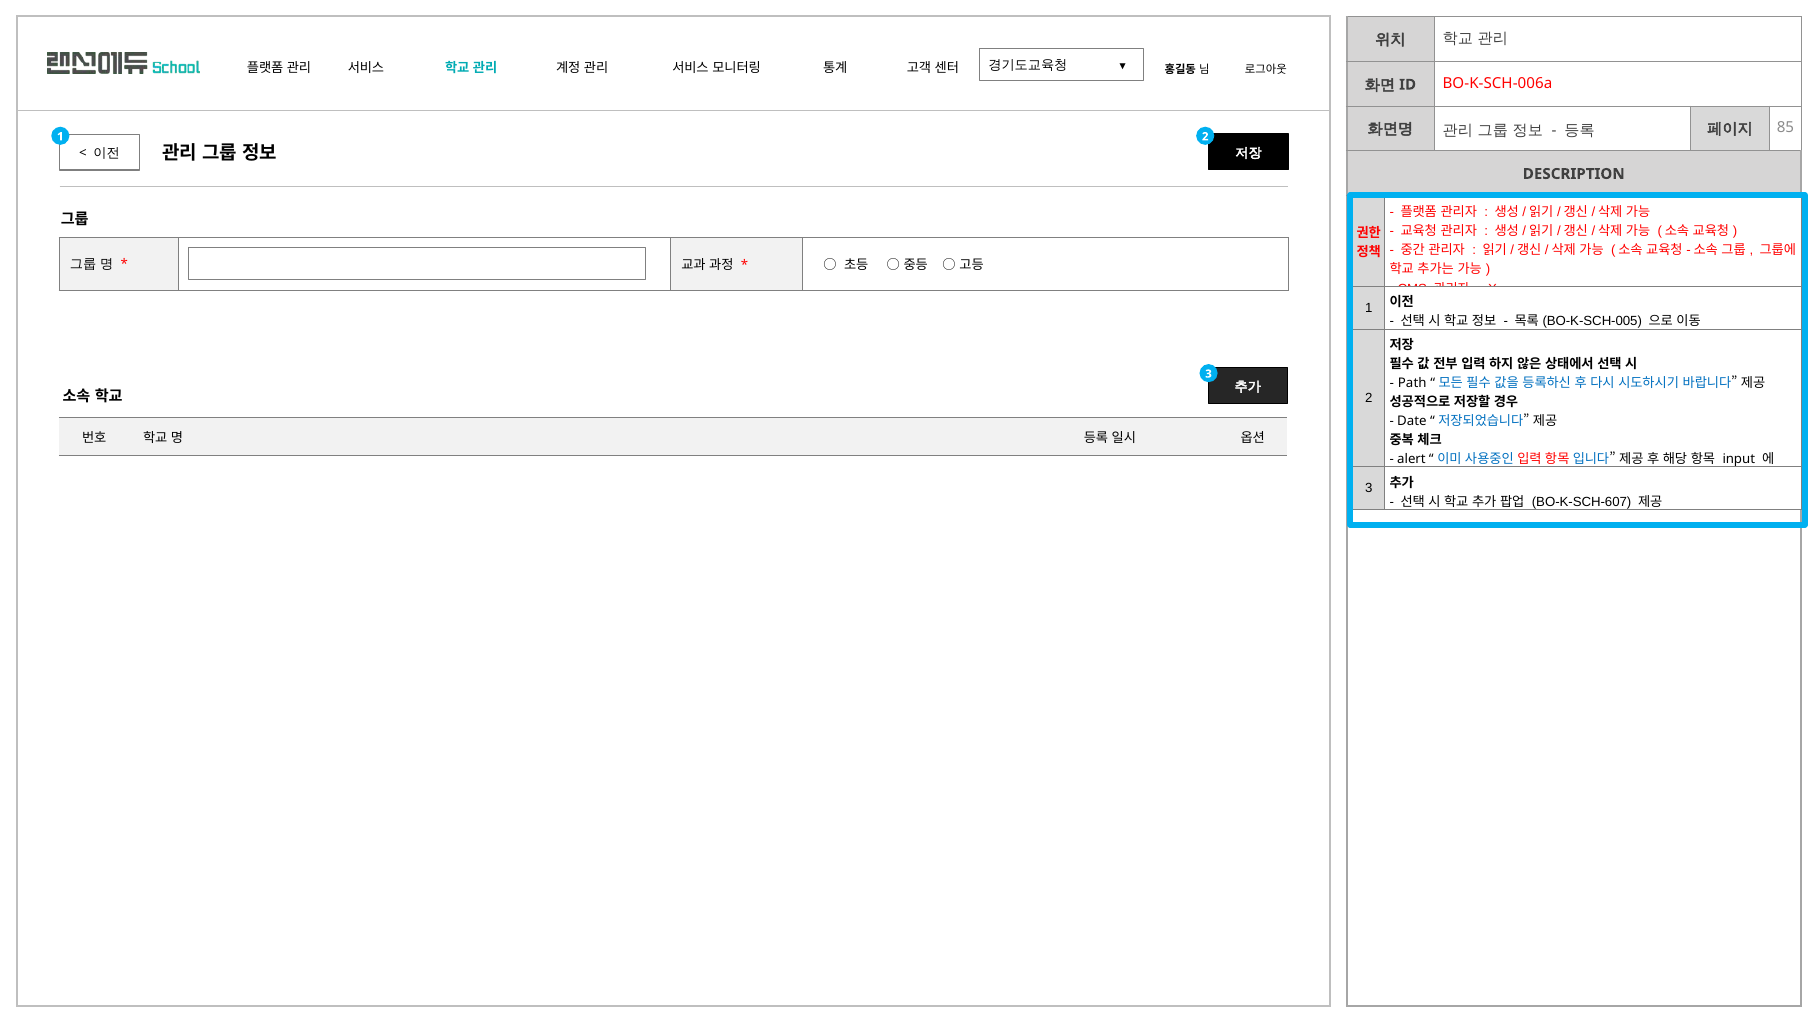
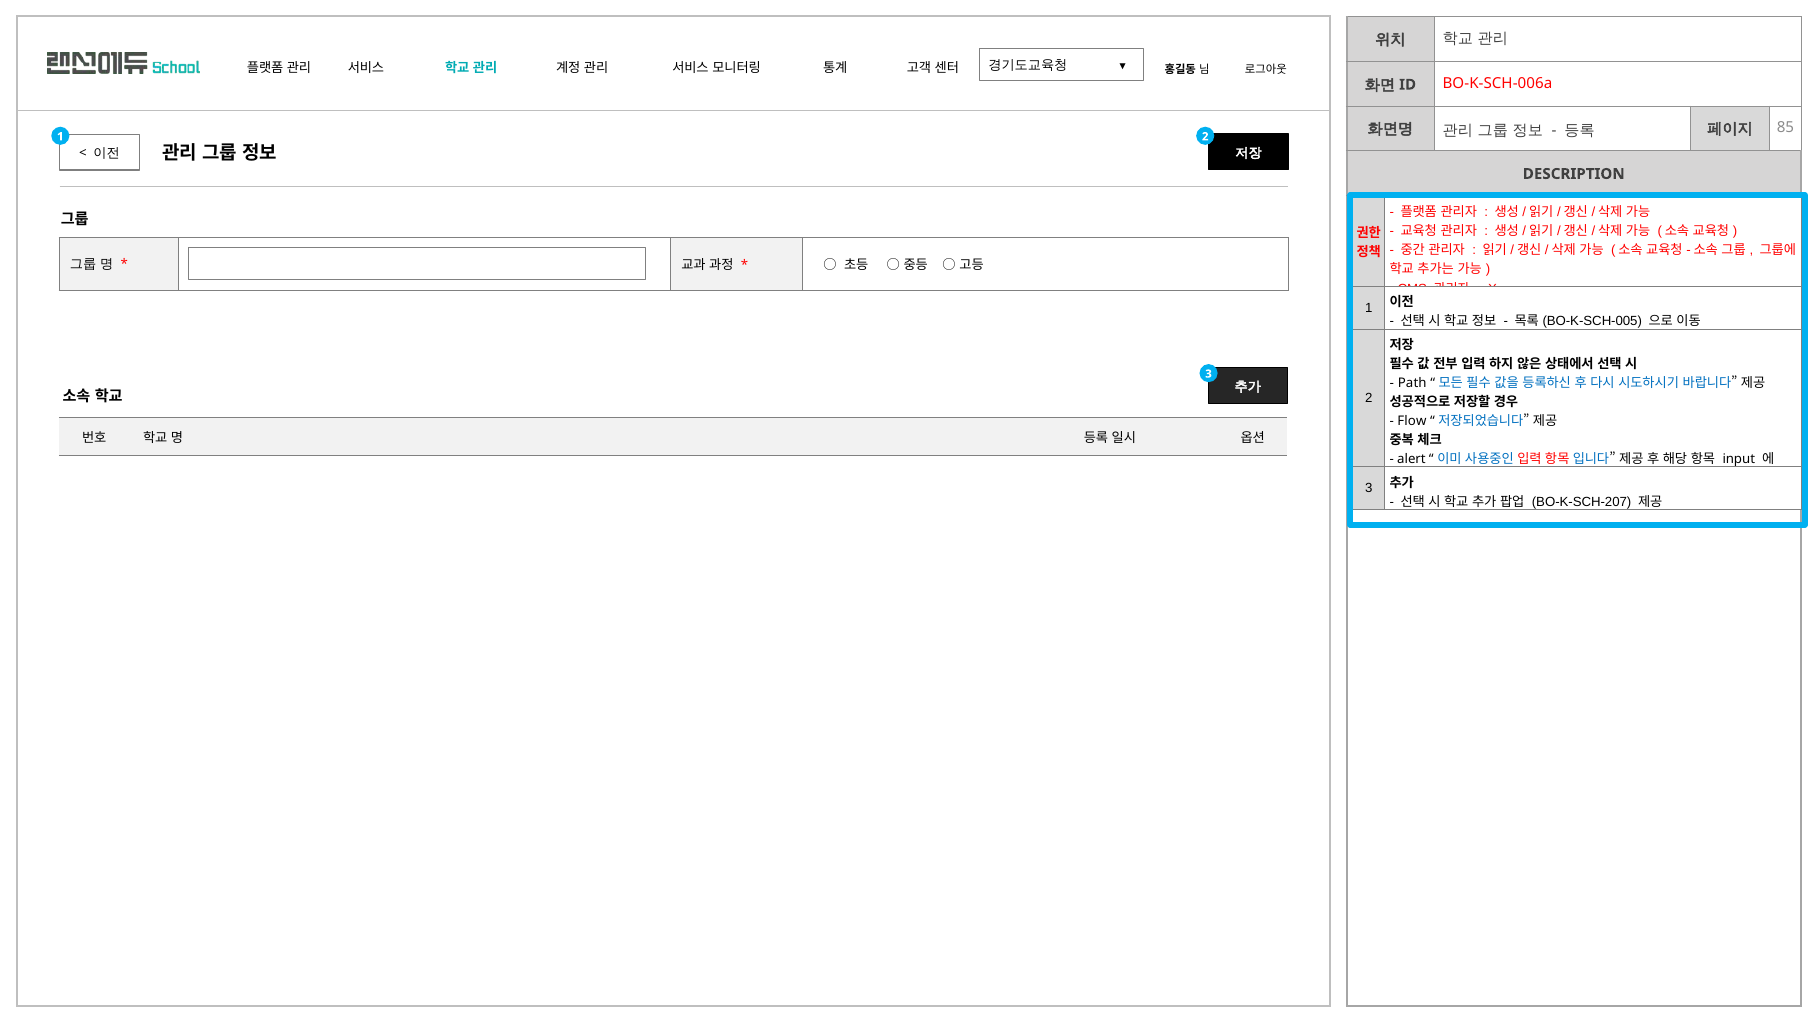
Date: Date -> Flow
BO-K-SCH-607: BO-K-SCH-607 -> BO-K-SCH-207
